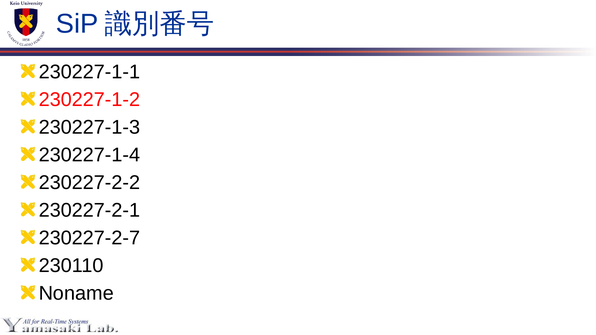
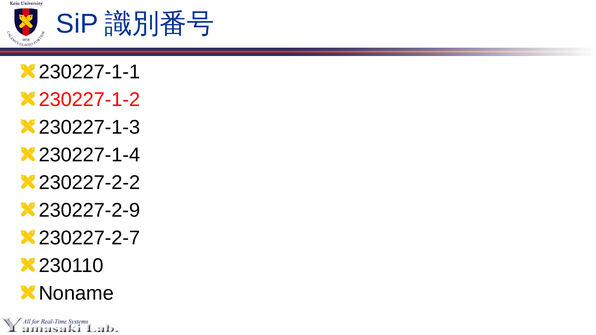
230227-2-1: 230227-2-1 -> 230227-2-9
